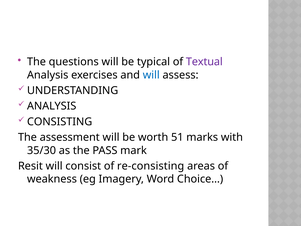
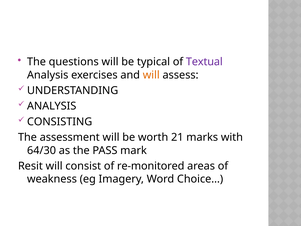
will at (151, 75) colour: blue -> orange
51: 51 -> 21
35/30: 35/30 -> 64/30
re-consisting: re-consisting -> re-monitored
